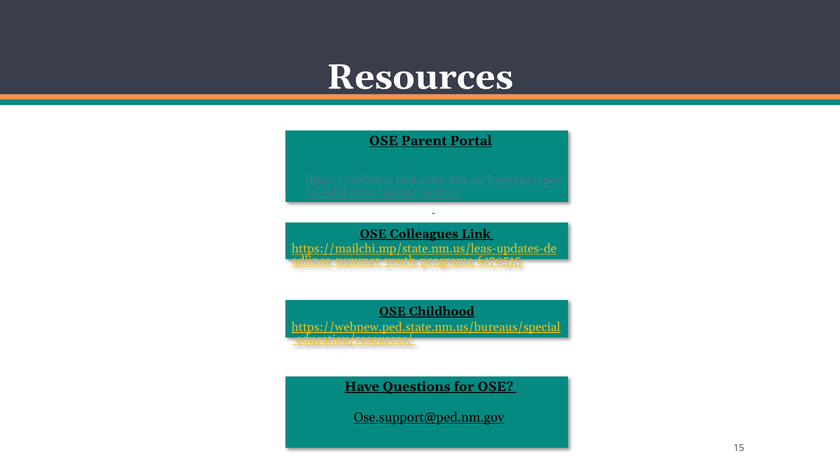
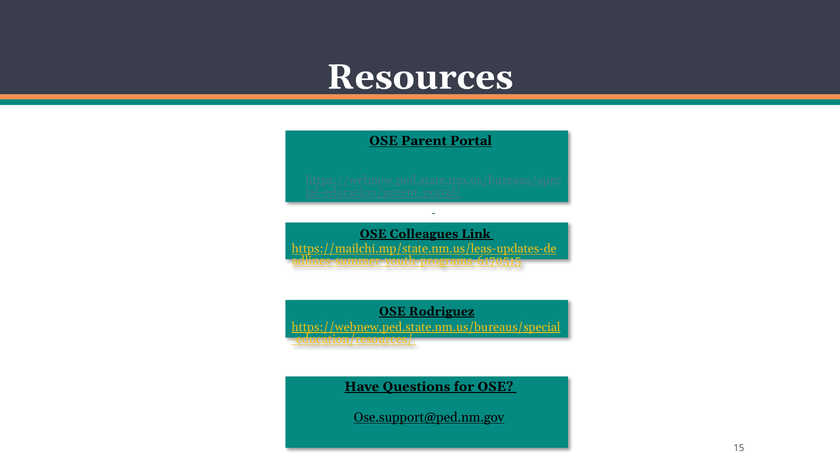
Childhood: Childhood -> Rodriguez
